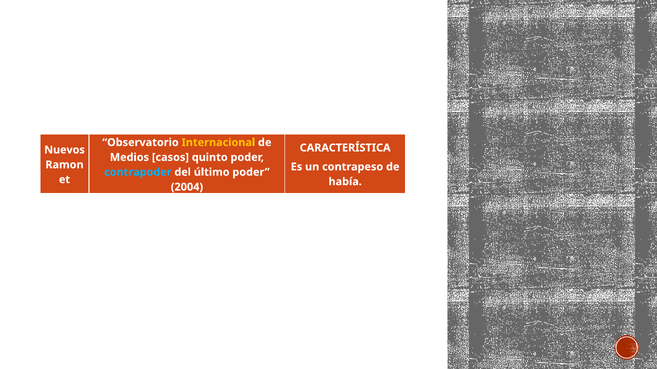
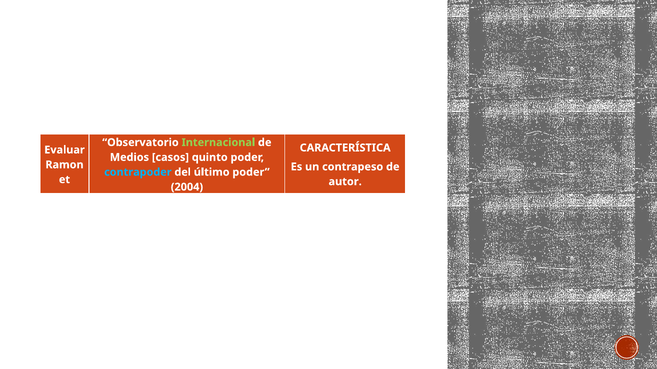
Internacional colour: yellow -> light green
Nuevos: Nuevos -> Evaluar
había: había -> autor
